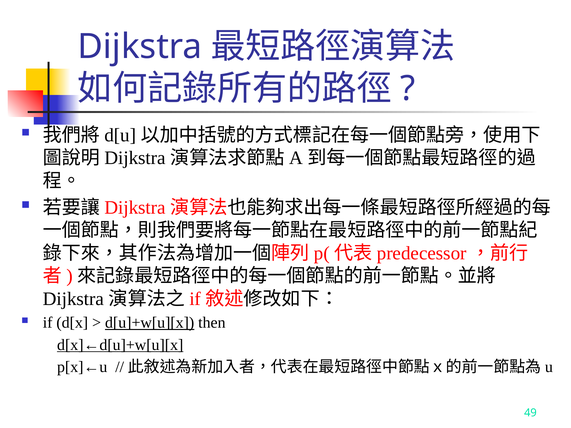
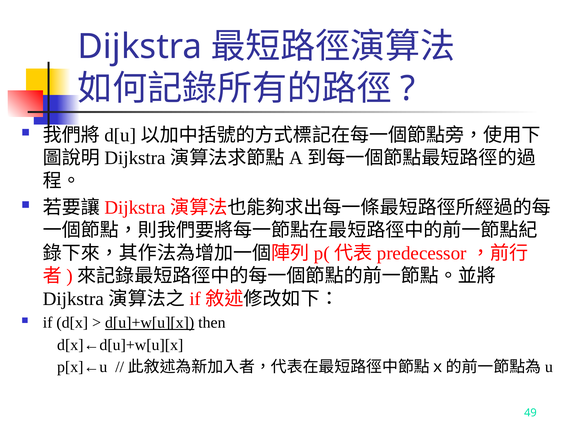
d[x]←d[u]+w[u][x underline: present -> none
